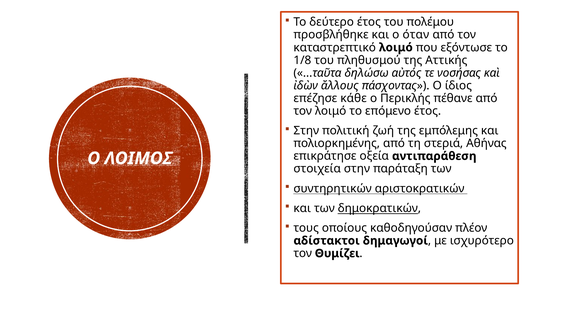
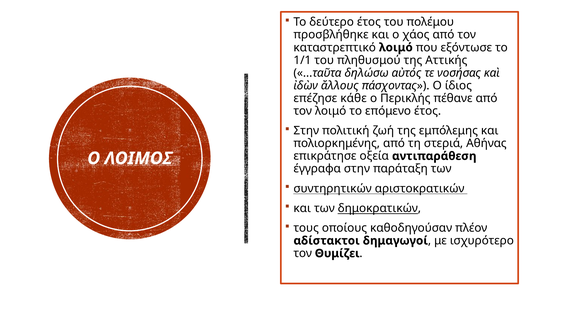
όταν: όταν -> χάος
1/8: 1/8 -> 1/1
στοιχεία: στοιχεία -> έγγραφα
